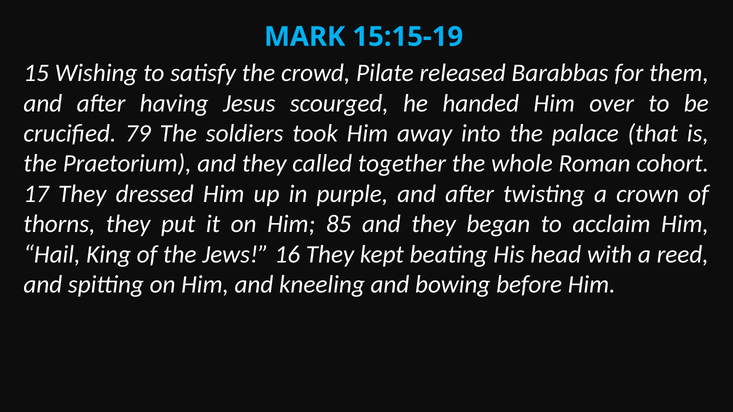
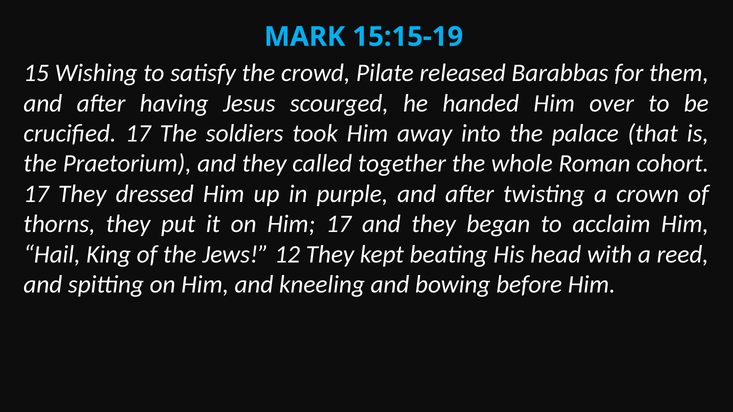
crucified 79: 79 -> 17
Him 85: 85 -> 17
16: 16 -> 12
